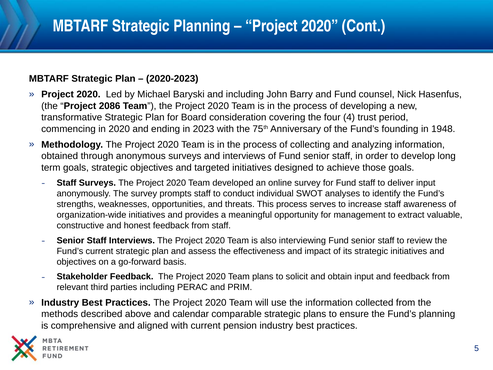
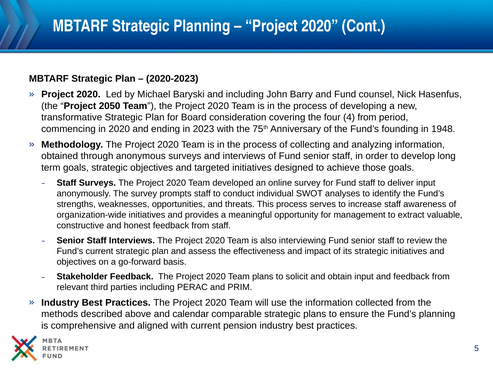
2086: 2086 -> 2050
4 trust: trust -> from
